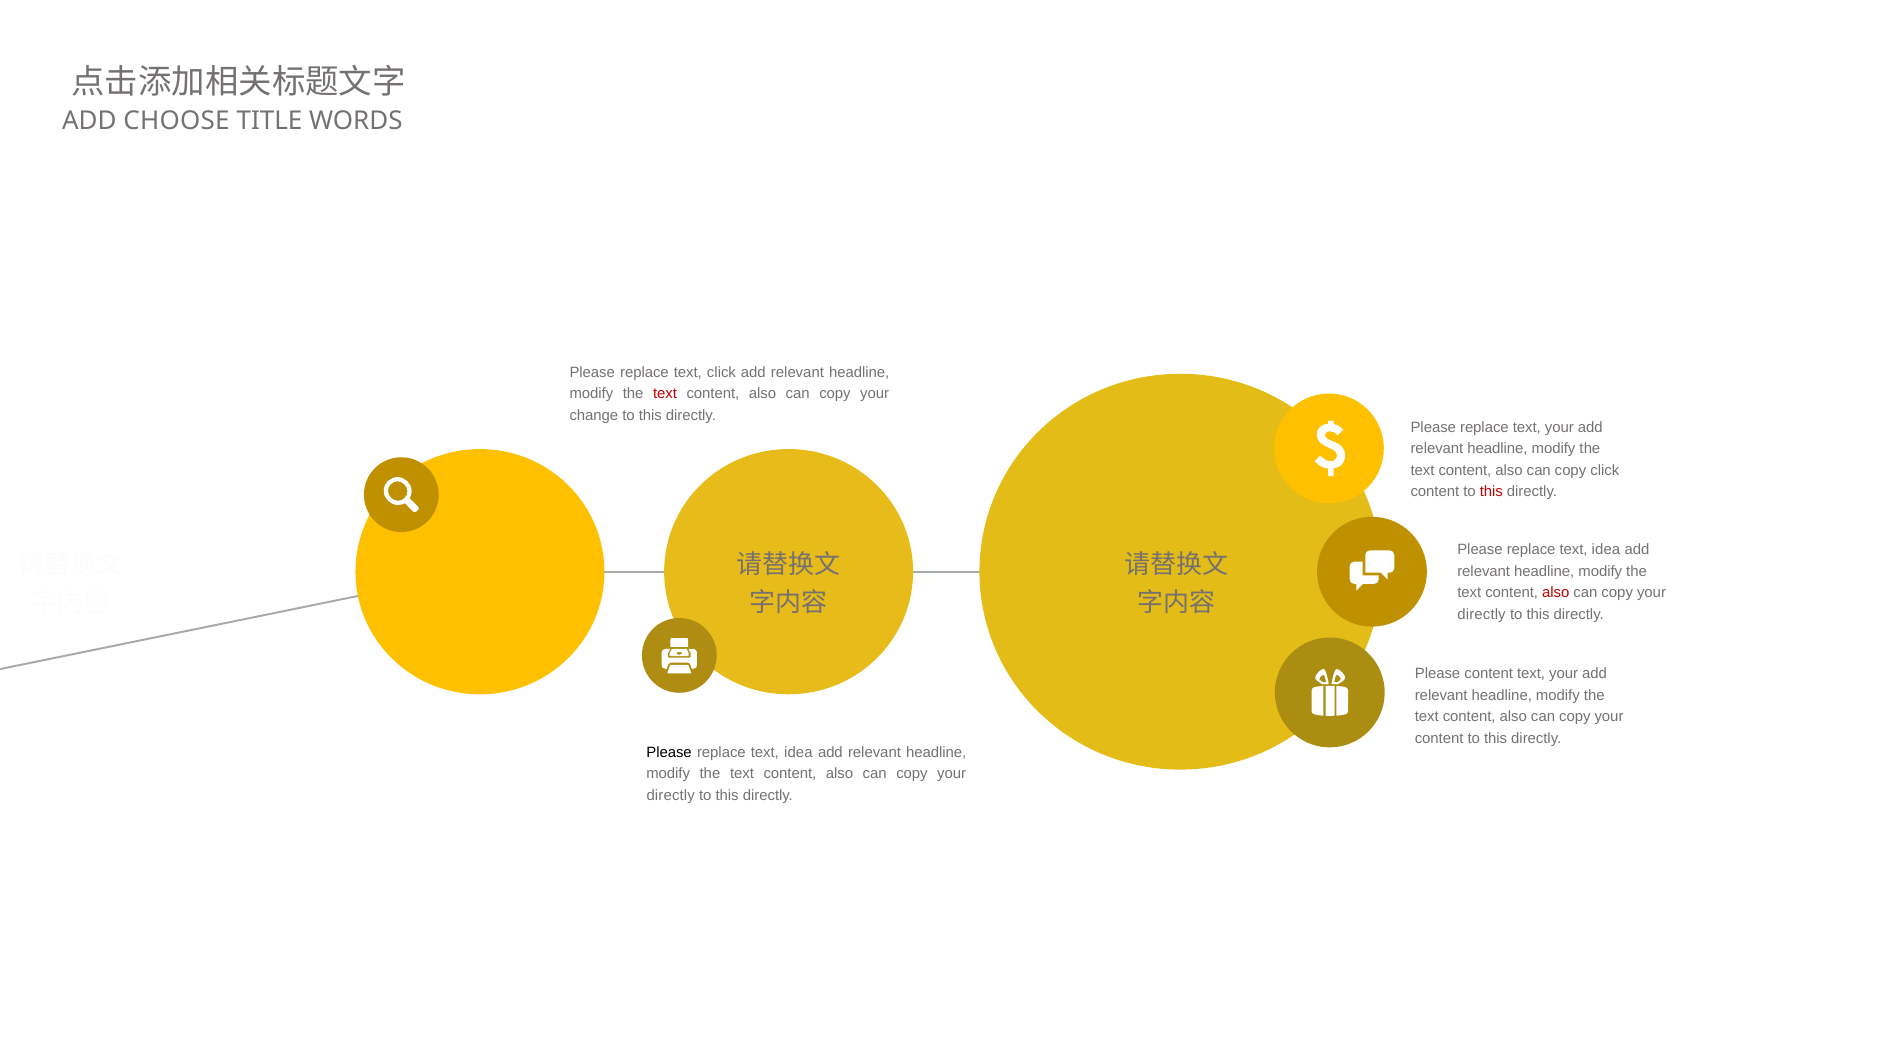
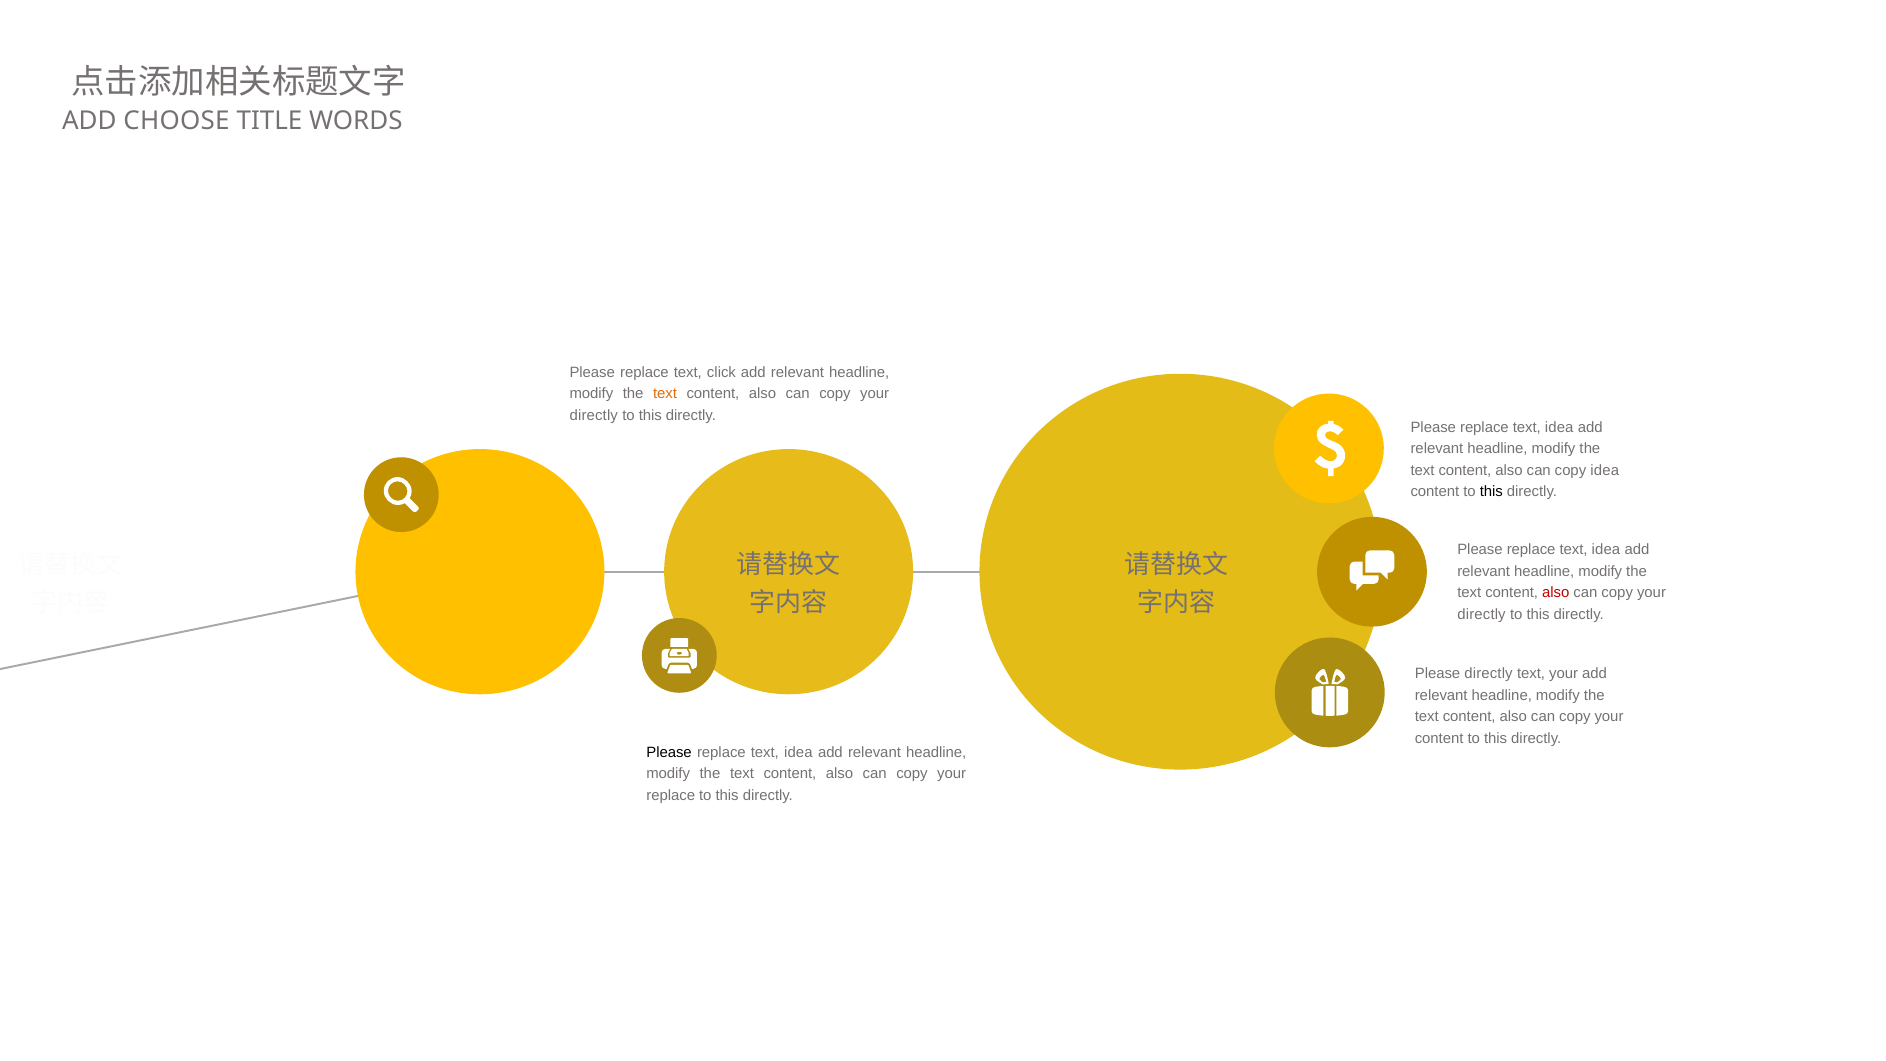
text at (665, 394) colour: red -> orange
change at (594, 415): change -> directly
your at (1559, 427): your -> idea
copy click: click -> idea
this at (1491, 492) colour: red -> black
Please content: content -> directly
directly at (671, 795): directly -> replace
